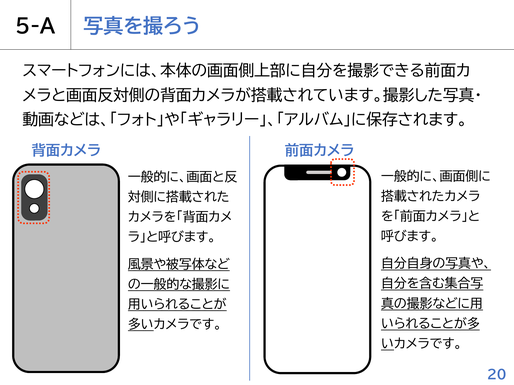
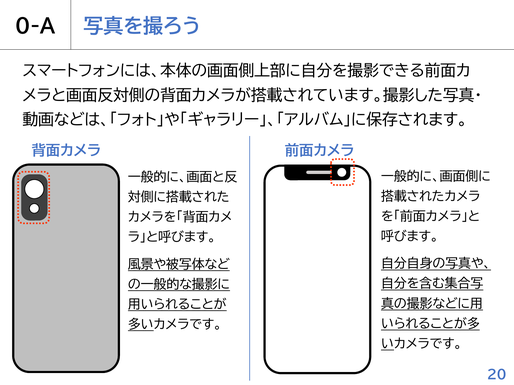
5-A: 5-A -> 0-A
